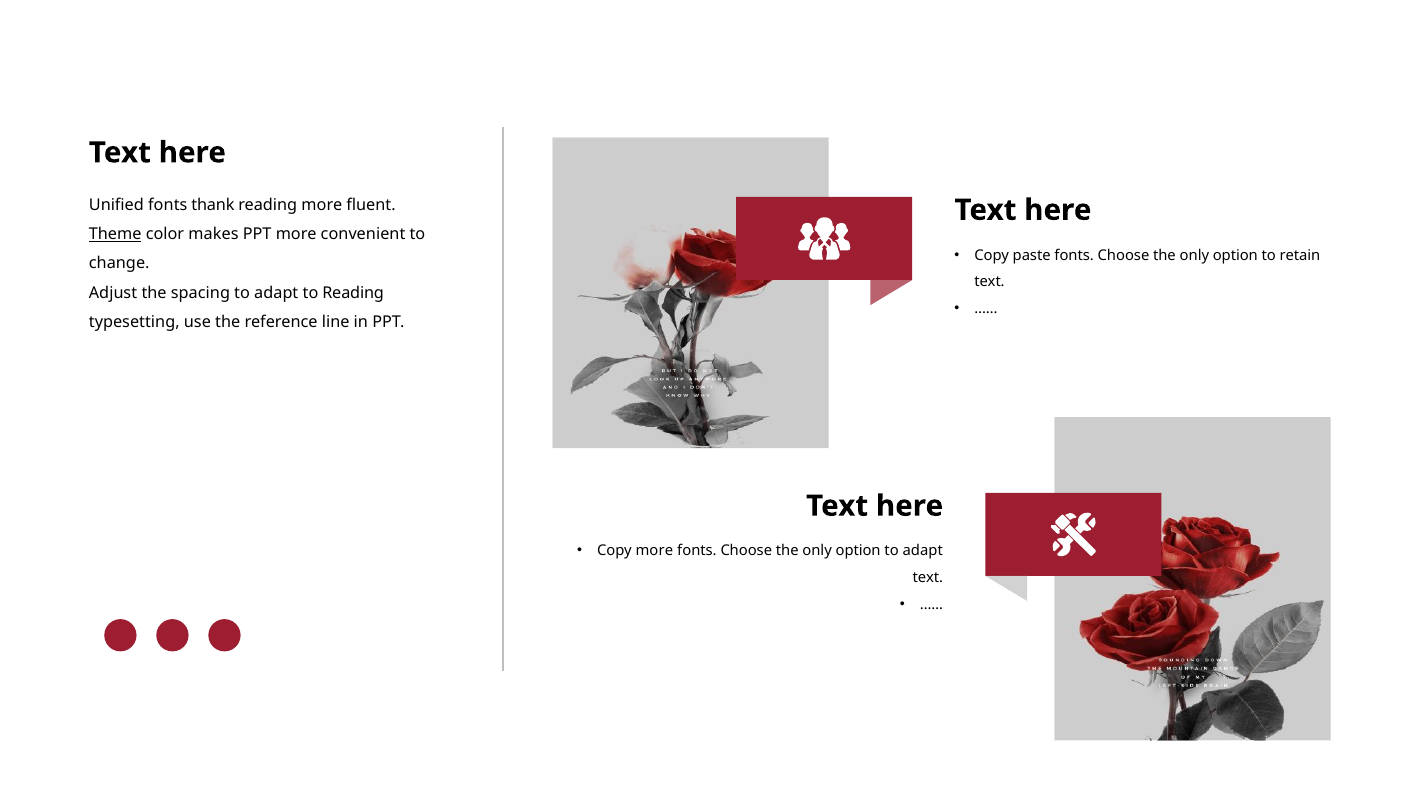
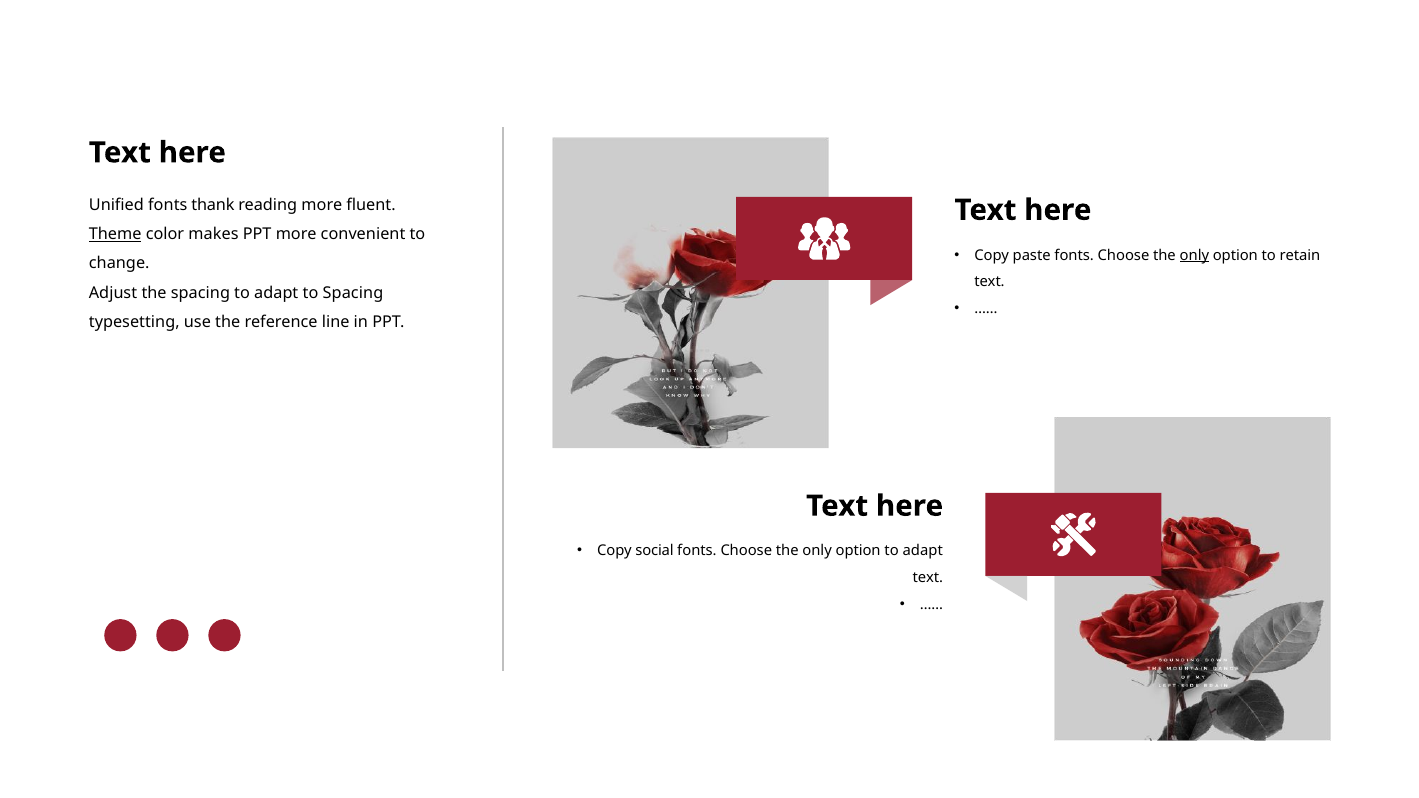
only at (1194, 255) underline: none -> present
to Reading: Reading -> Spacing
Copy more: more -> social
